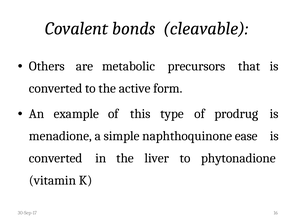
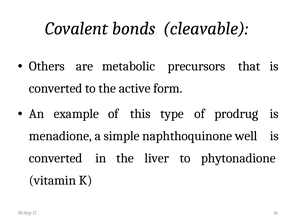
ease: ease -> well
